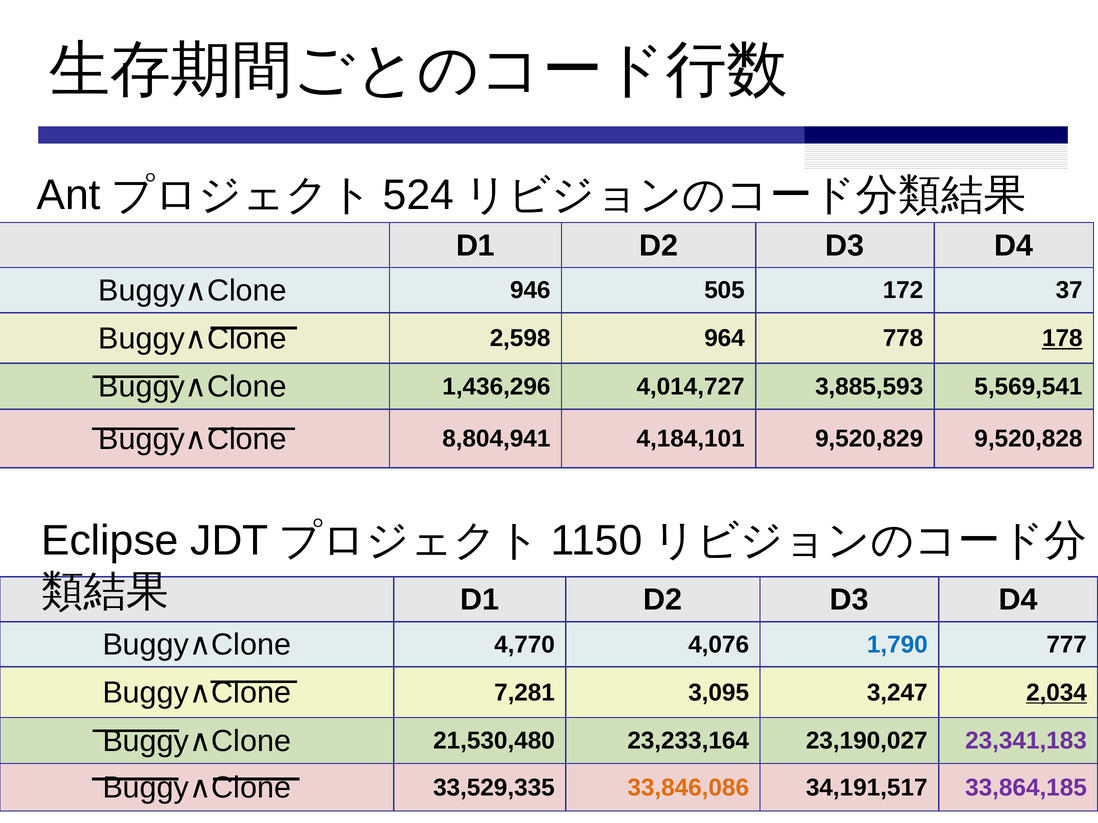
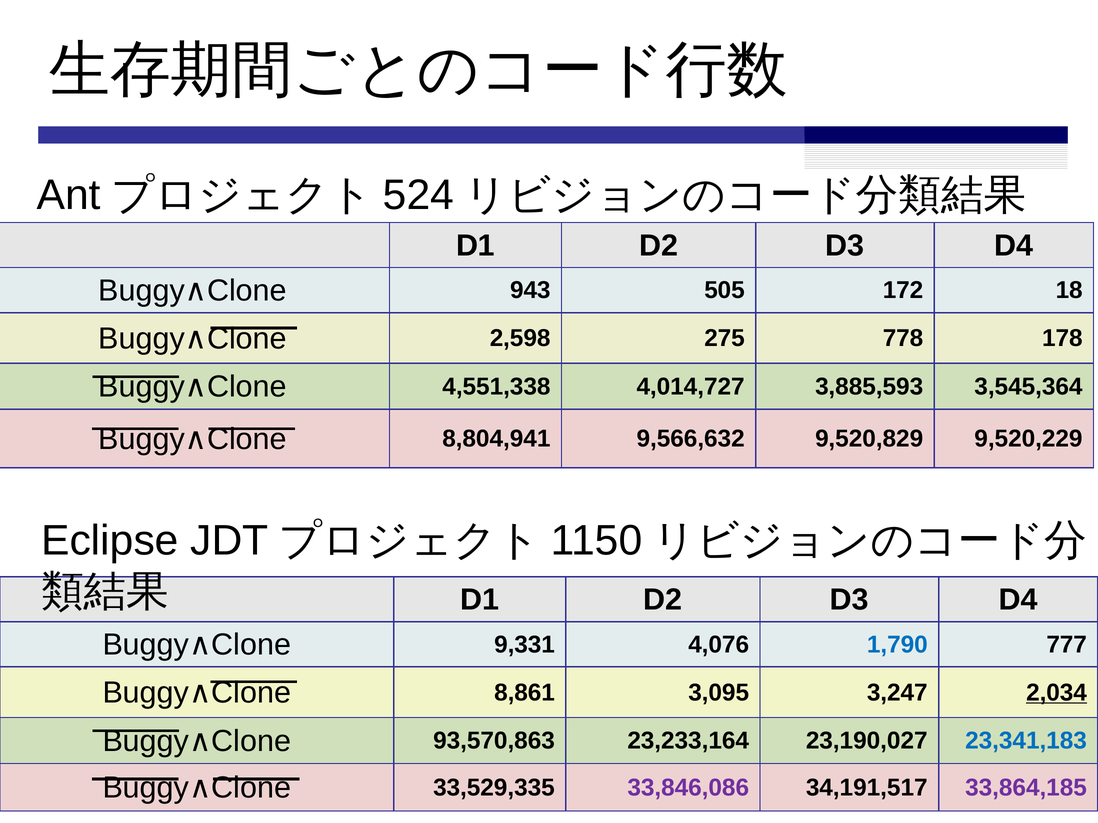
946: 946 -> 943
37: 37 -> 18
964: 964 -> 275
178 underline: present -> none
1,436,296: 1,436,296 -> 4,551,338
5,569,541: 5,569,541 -> 3,545,364
4,184,101: 4,184,101 -> 9,566,632
9,520,828: 9,520,828 -> 9,520,229
4,770: 4,770 -> 9,331
7,281: 7,281 -> 8,861
21,530,480: 21,530,480 -> 93,570,863
23,341,183 colour: purple -> blue
33,846,086 colour: orange -> purple
